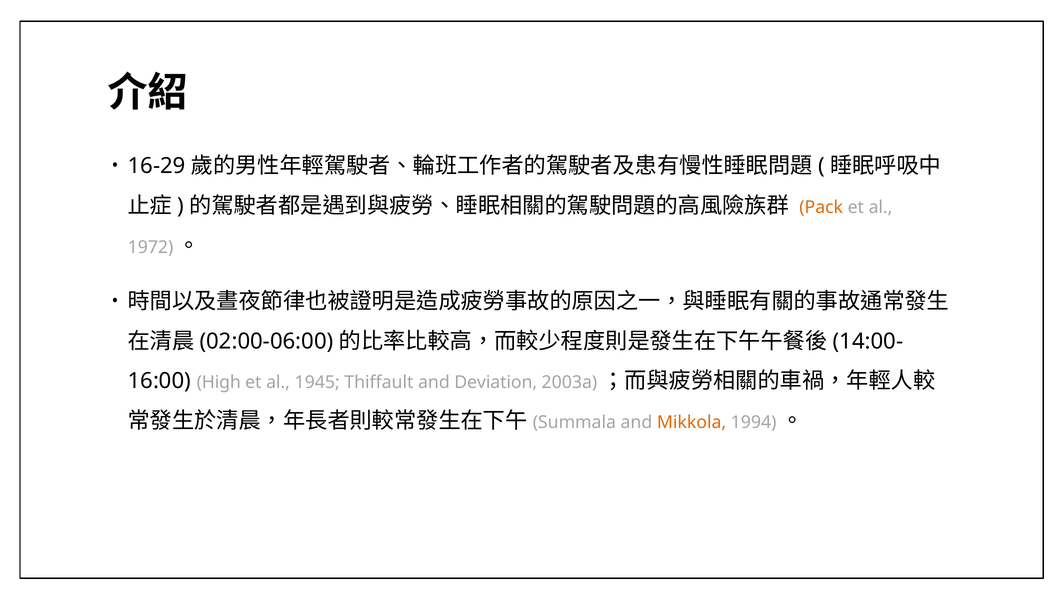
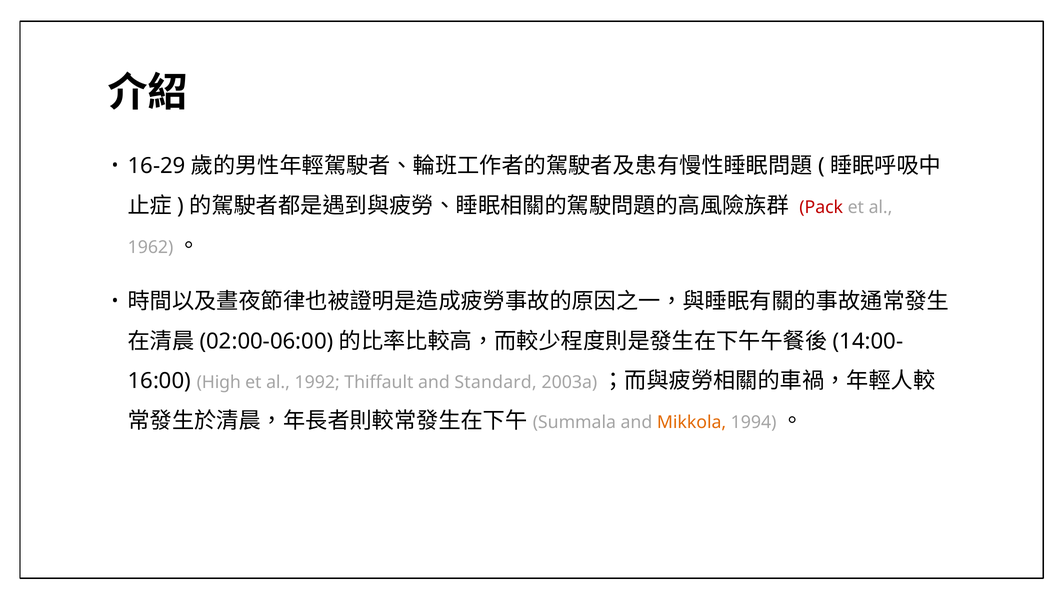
Pack colour: orange -> red
1972: 1972 -> 1962
1945: 1945 -> 1992
Deviation: Deviation -> Standard
